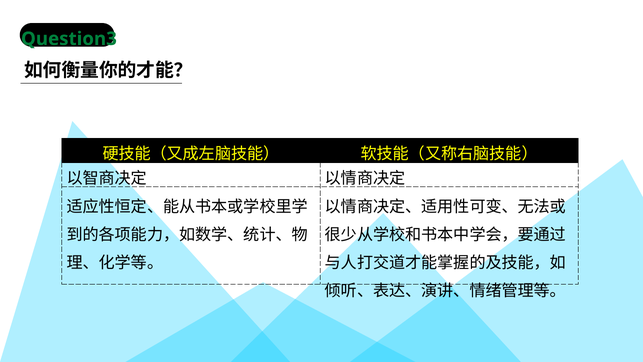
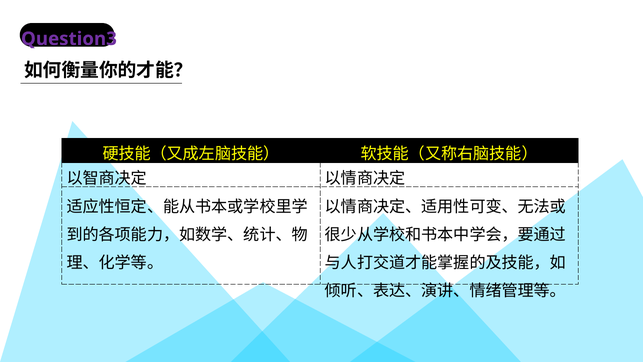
Question3 colour: green -> purple
